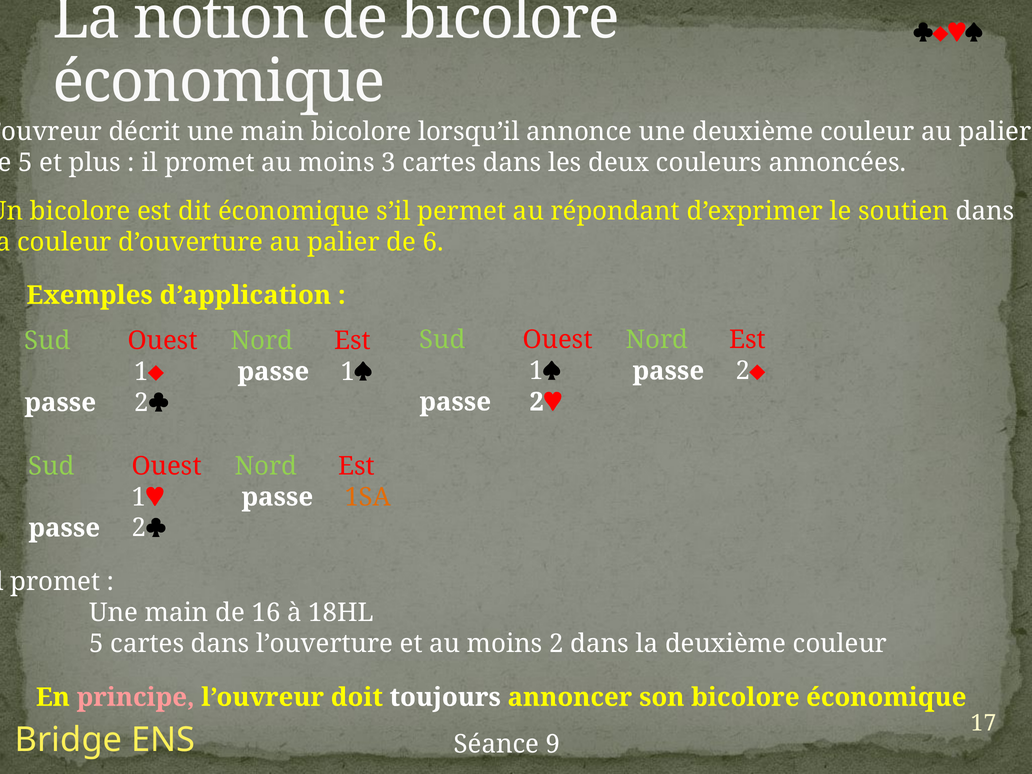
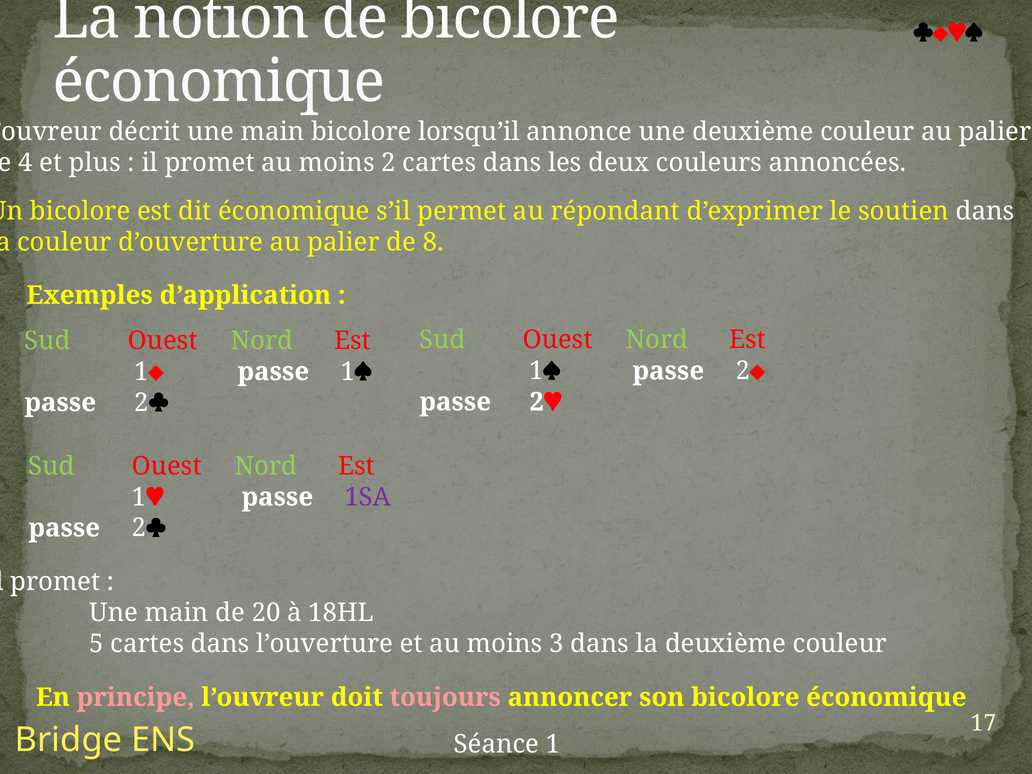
5 at (25, 163): 5 -> 4
3: 3 -> 2
6: 6 -> 8
1SA colour: orange -> purple
16: 16 -> 20
2: 2 -> 3
toujours colour: white -> pink
9: 9 -> 1
